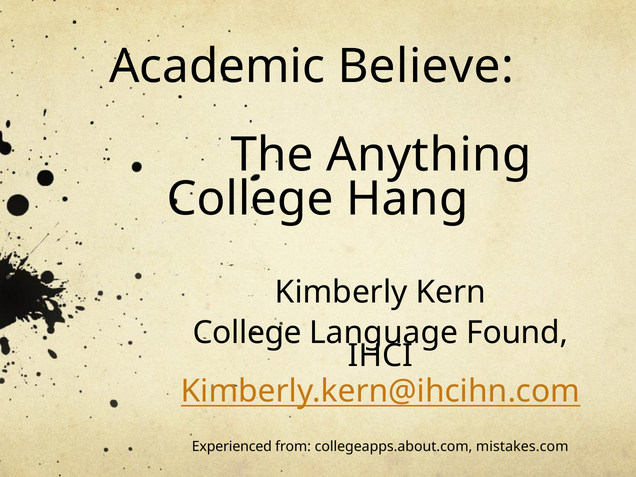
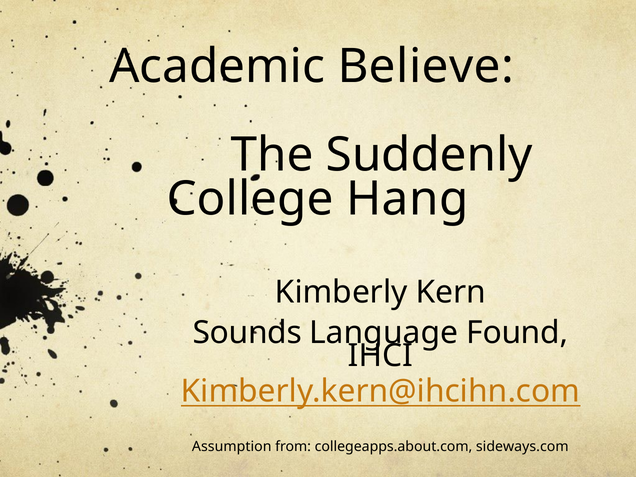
Anything: Anything -> Suddenly
College at (247, 333): College -> Sounds
Experienced: Experienced -> Assumption
mistakes.com: mistakes.com -> sideways.com
